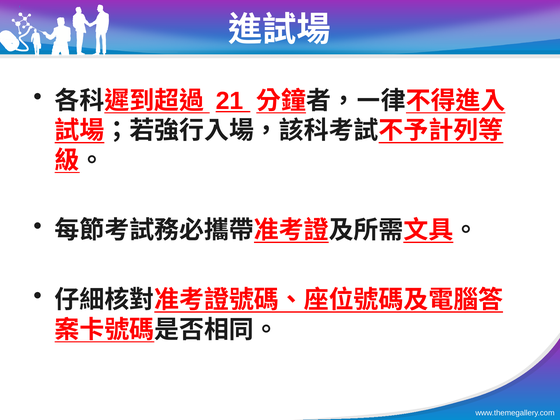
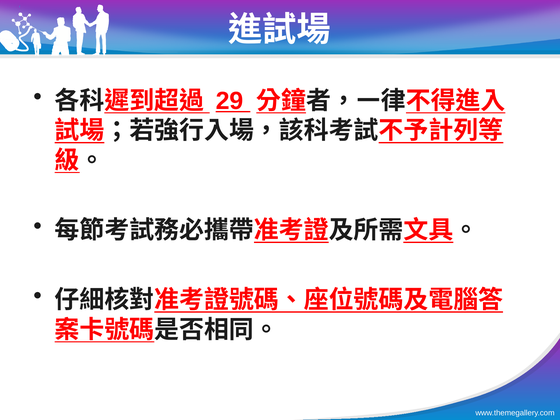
21: 21 -> 29
